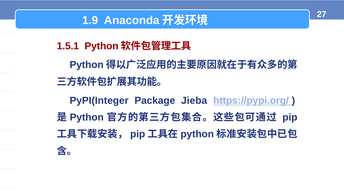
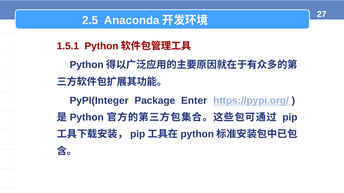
1.9: 1.9 -> 2.5
Jieba: Jieba -> Enter
